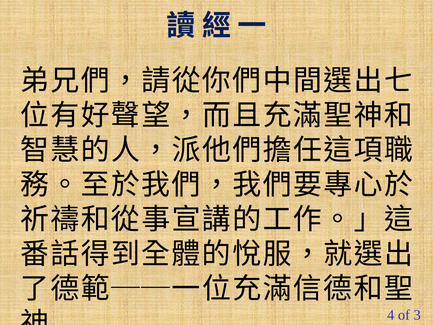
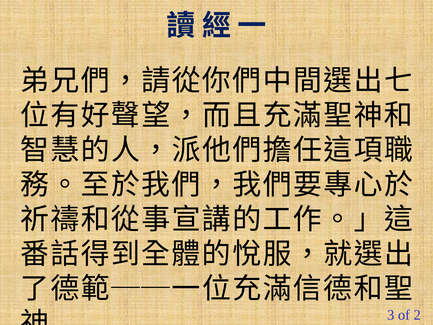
4: 4 -> 3
3: 3 -> 2
